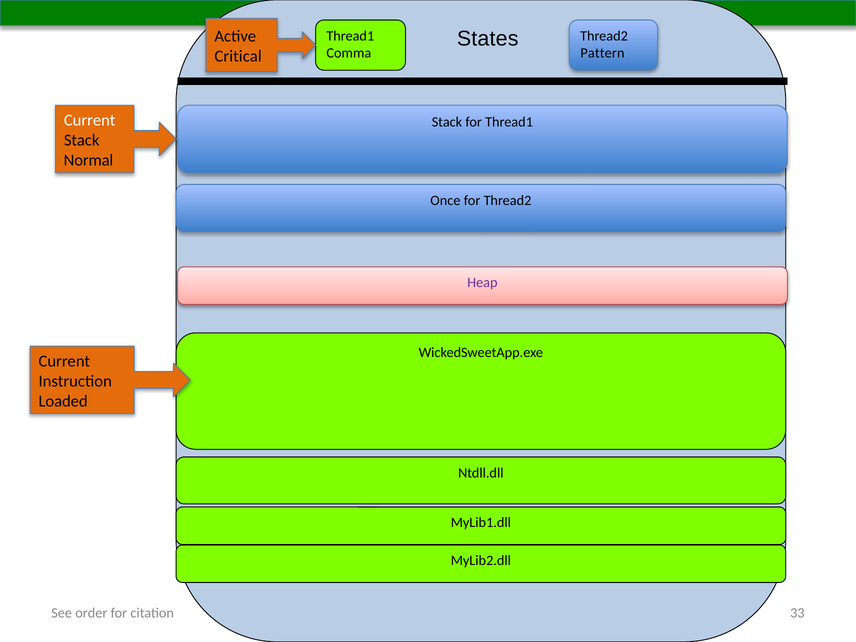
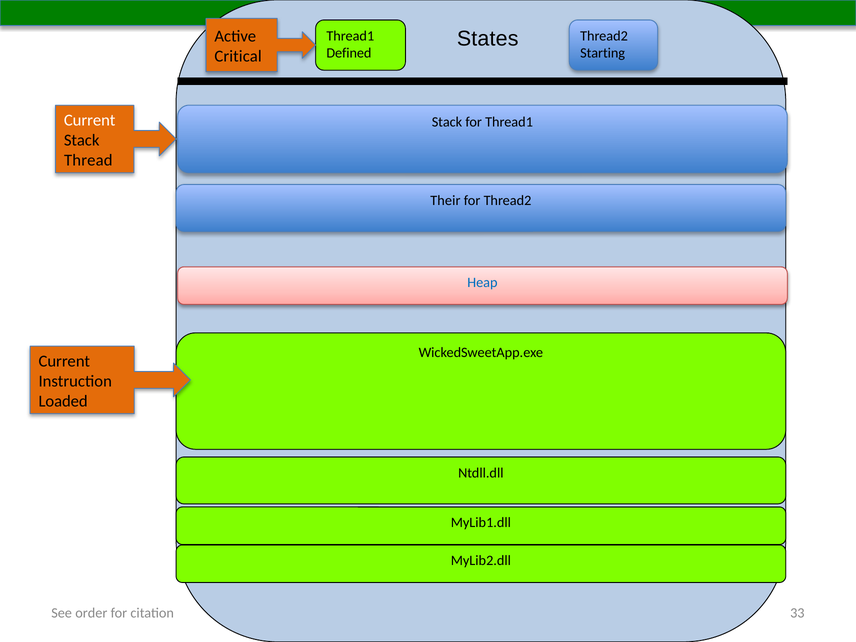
Comma: Comma -> Defined
Pattern: Pattern -> Starting
Normal: Normal -> Thread
Once: Once -> Their
Heap colour: purple -> blue
